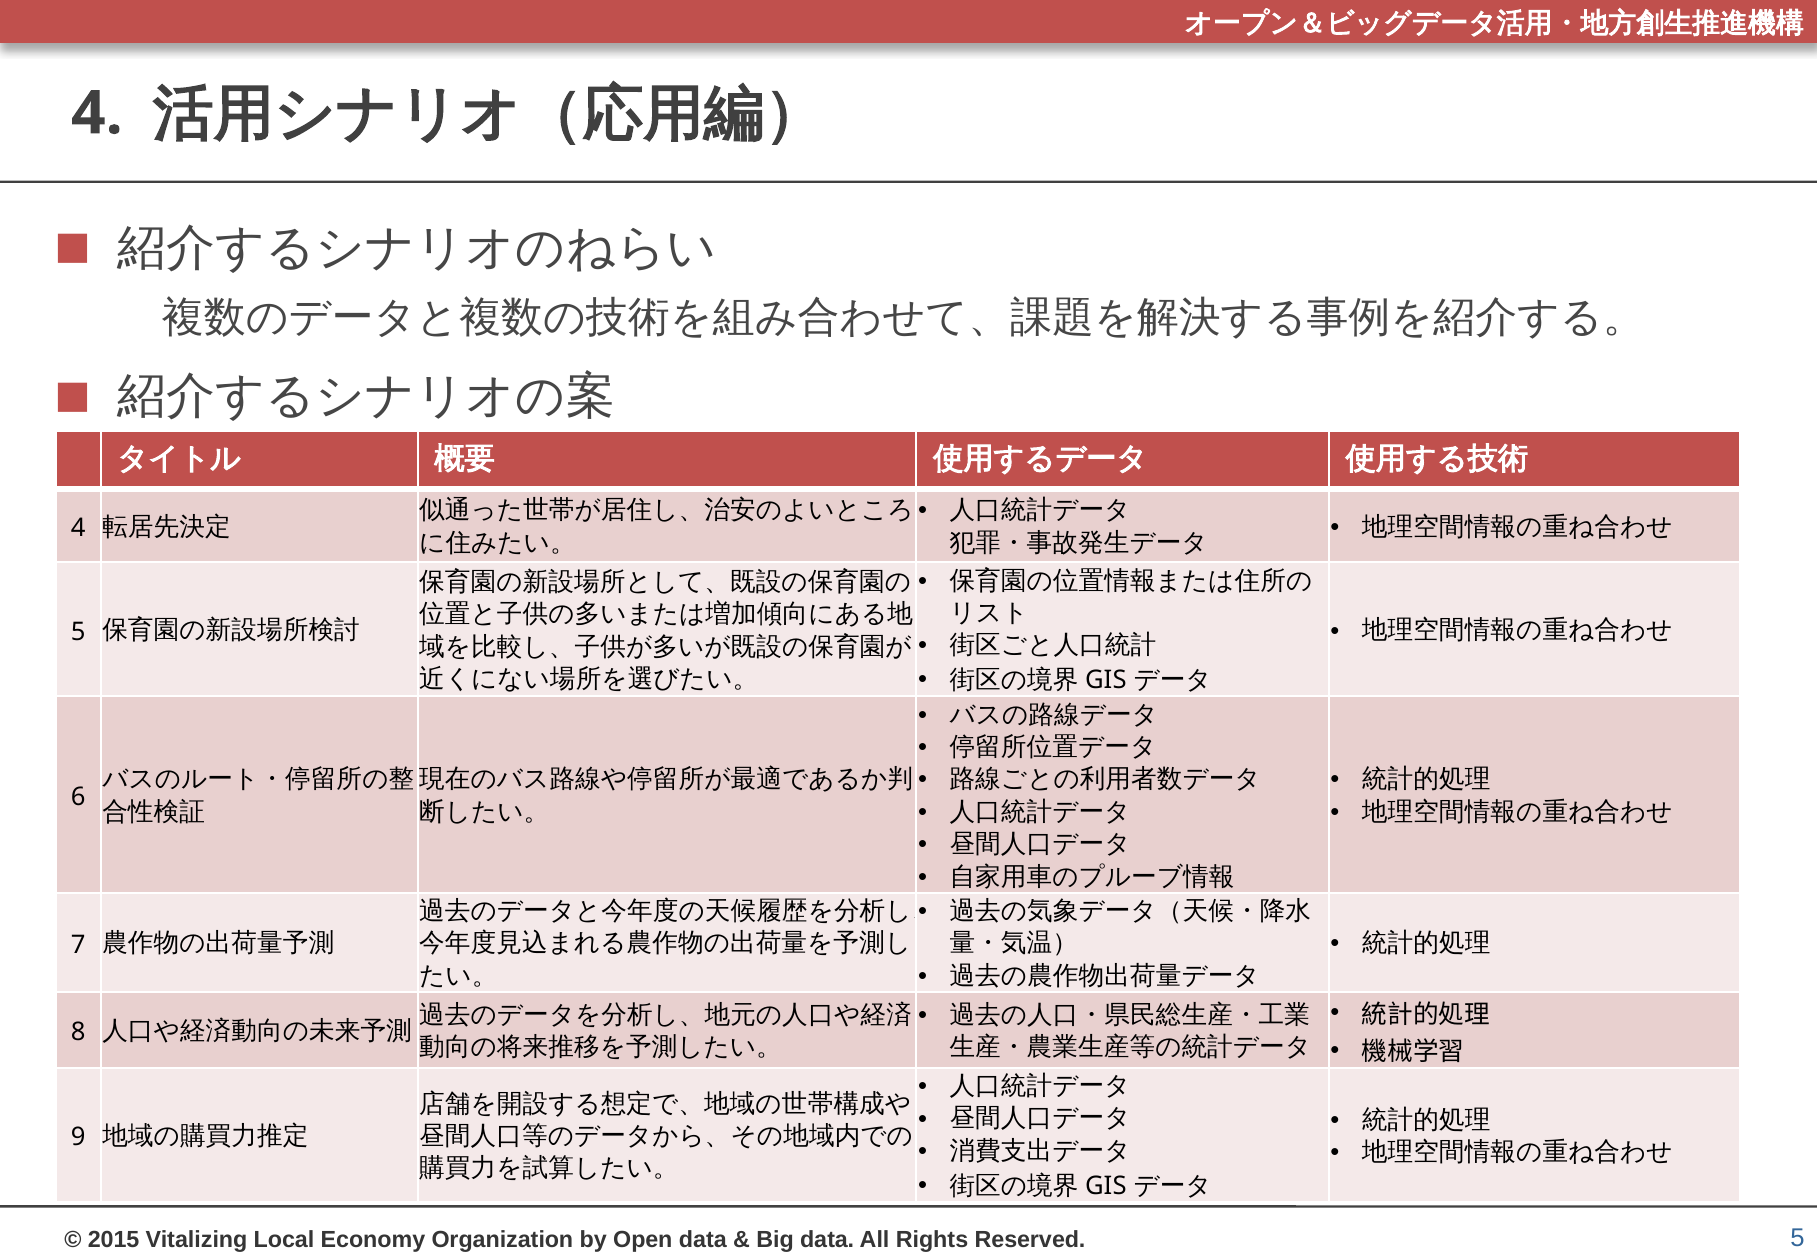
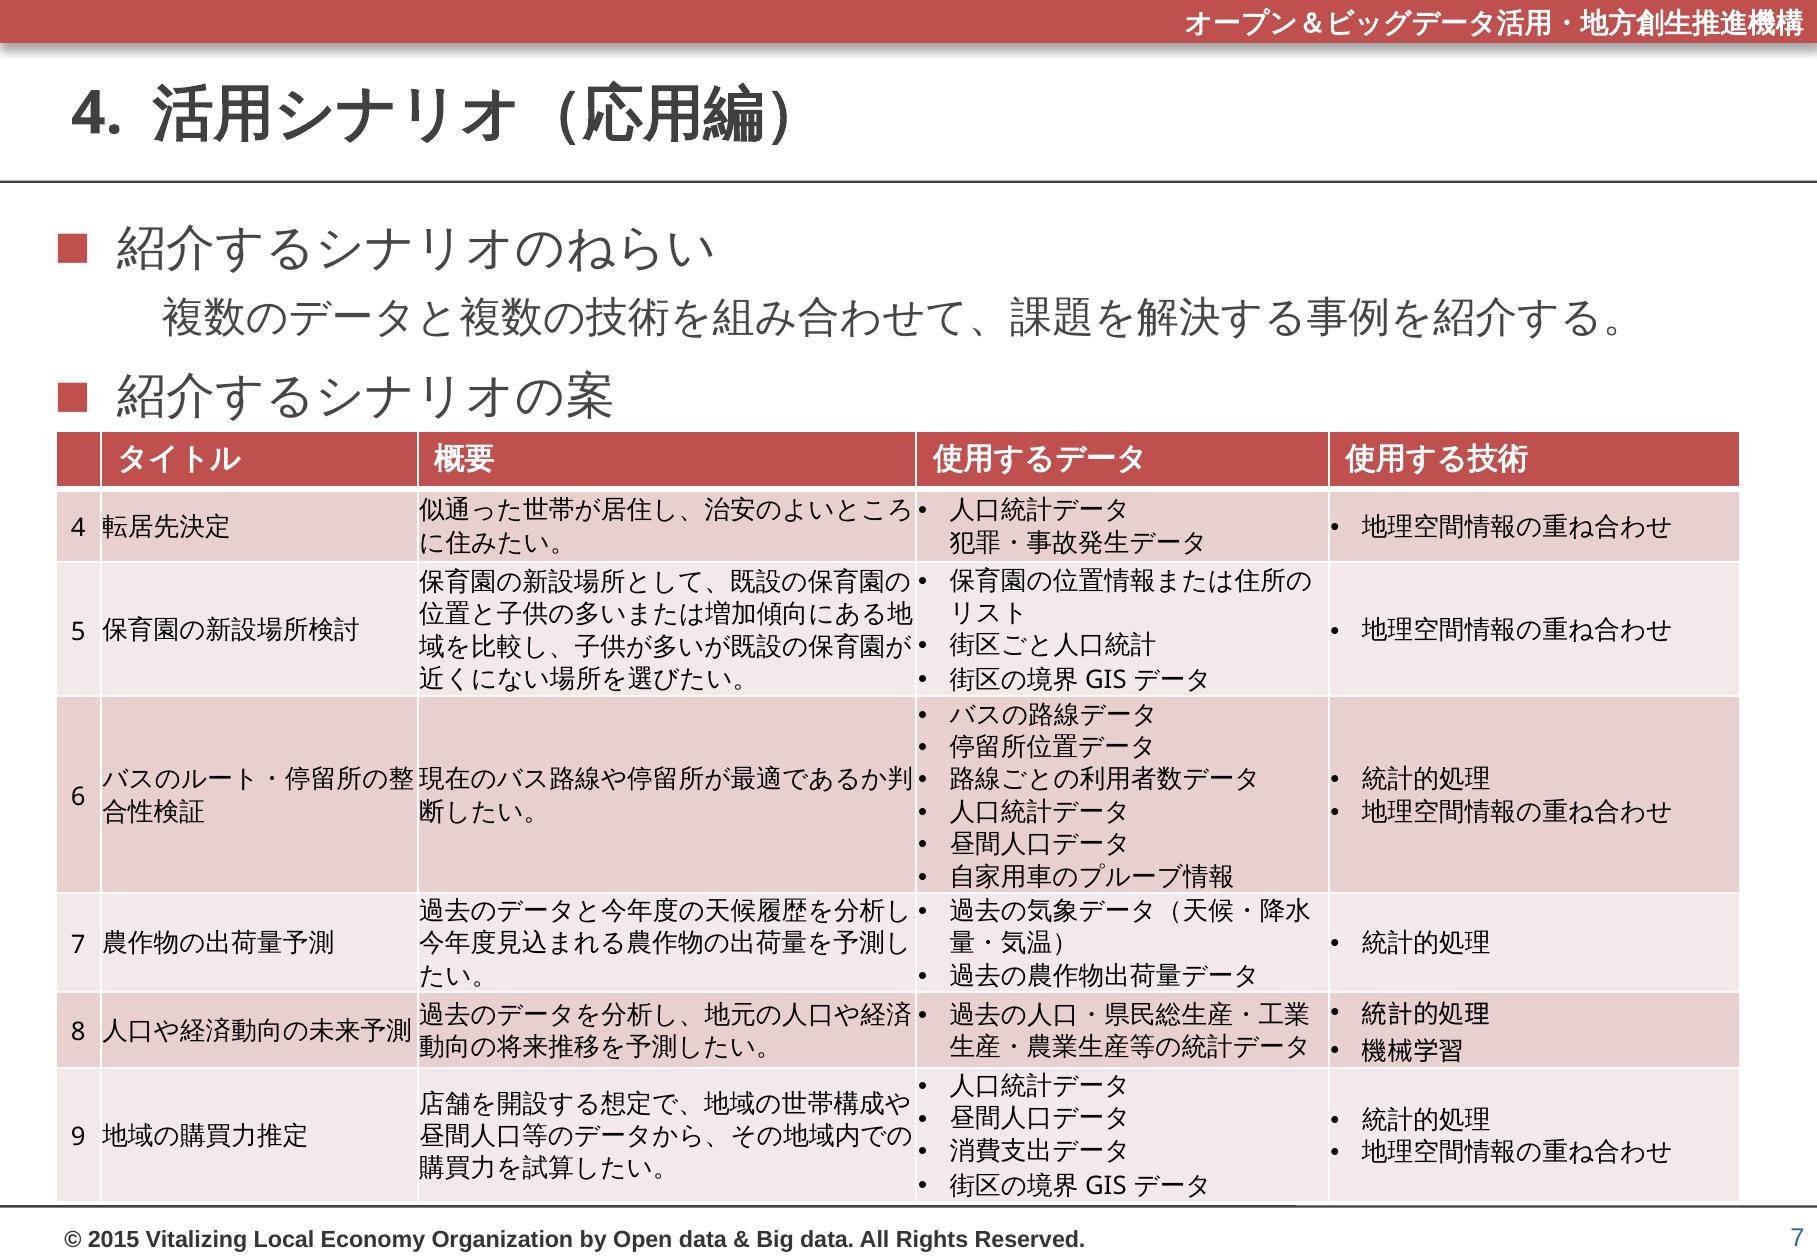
5 at (1797, 1238): 5 -> 7
